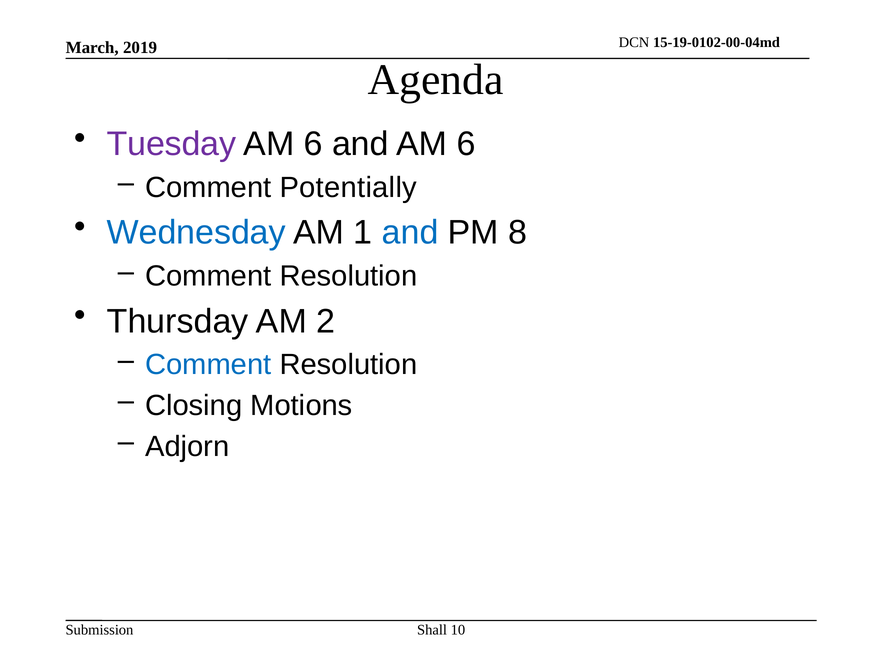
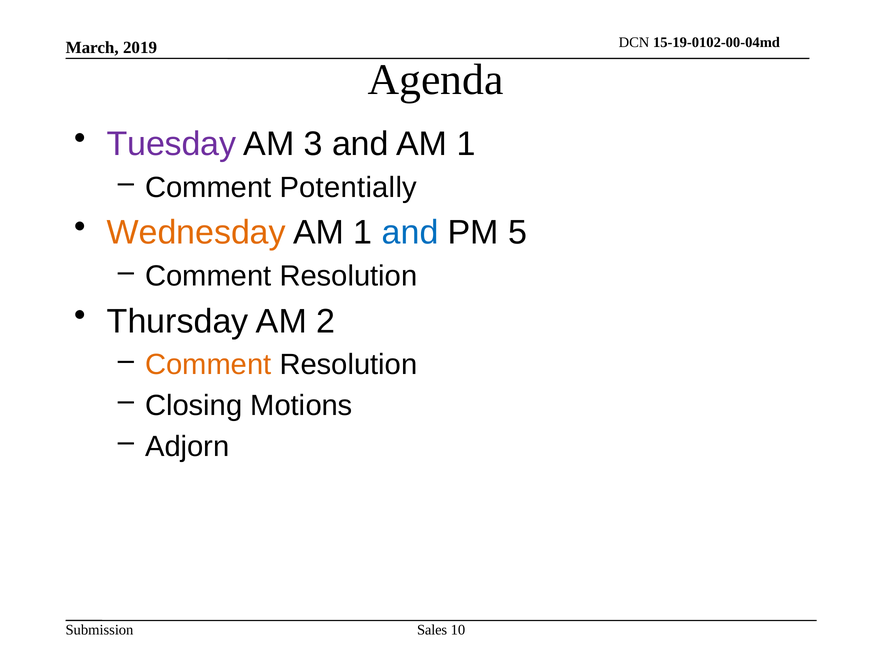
6 at (313, 144): 6 -> 3
and AM 6: 6 -> 1
Wednesday colour: blue -> orange
8: 8 -> 5
Comment at (208, 364) colour: blue -> orange
Shall: Shall -> Sales
